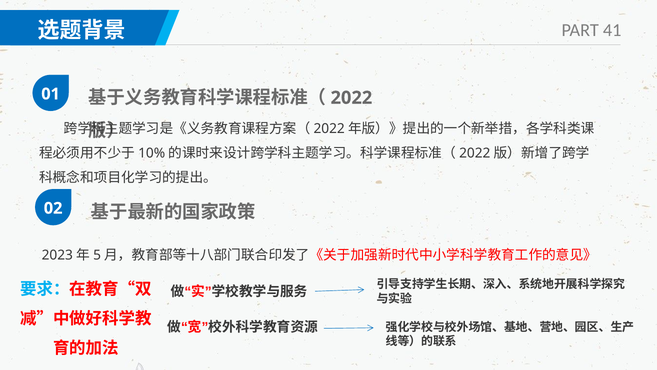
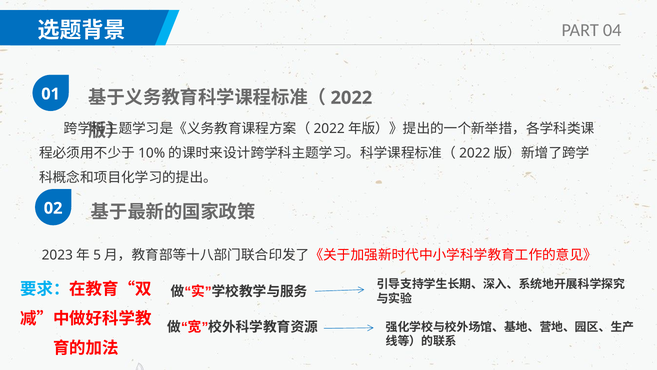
41: 41 -> 04
